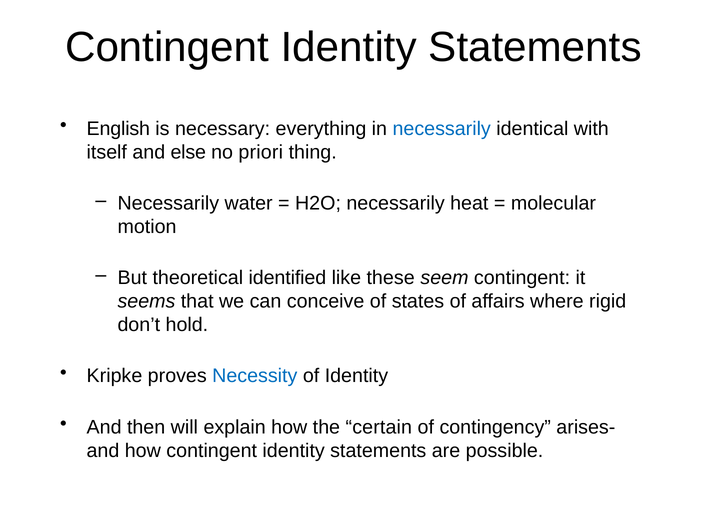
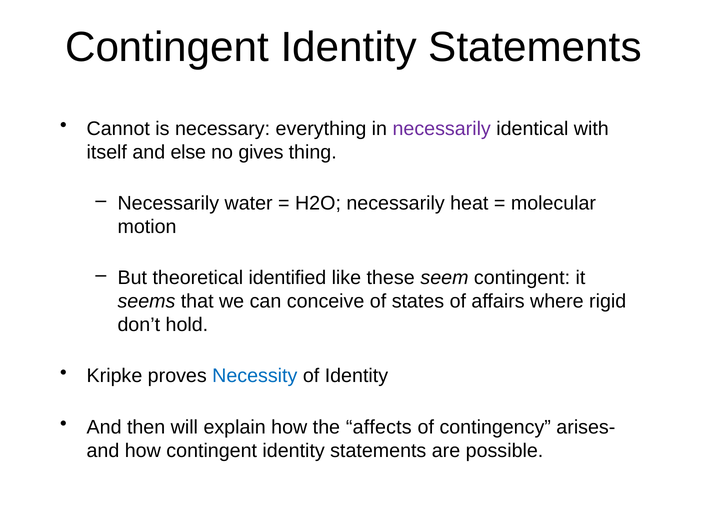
English: English -> Cannot
necessarily at (442, 129) colour: blue -> purple
priori: priori -> gives
certain: certain -> affects
